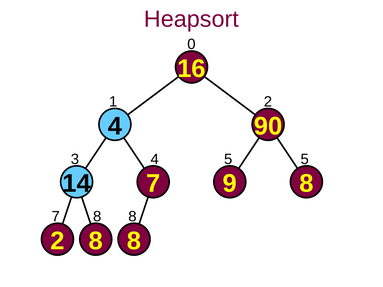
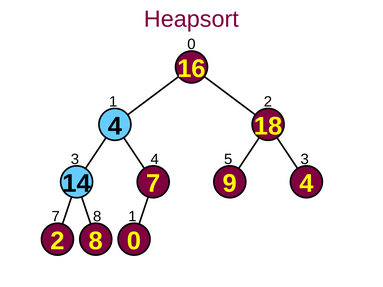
90: 90 -> 18
5 5: 5 -> 3
9 8: 8 -> 4
7 8 8: 8 -> 1
2 8 8: 8 -> 0
